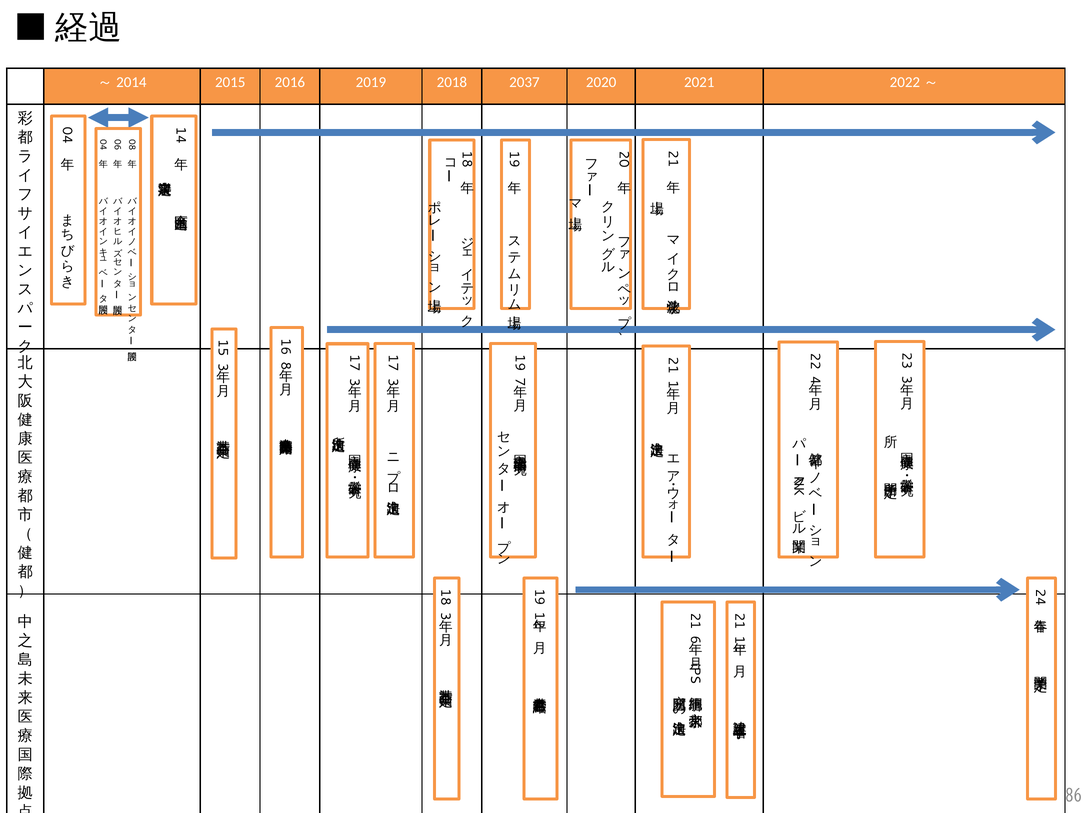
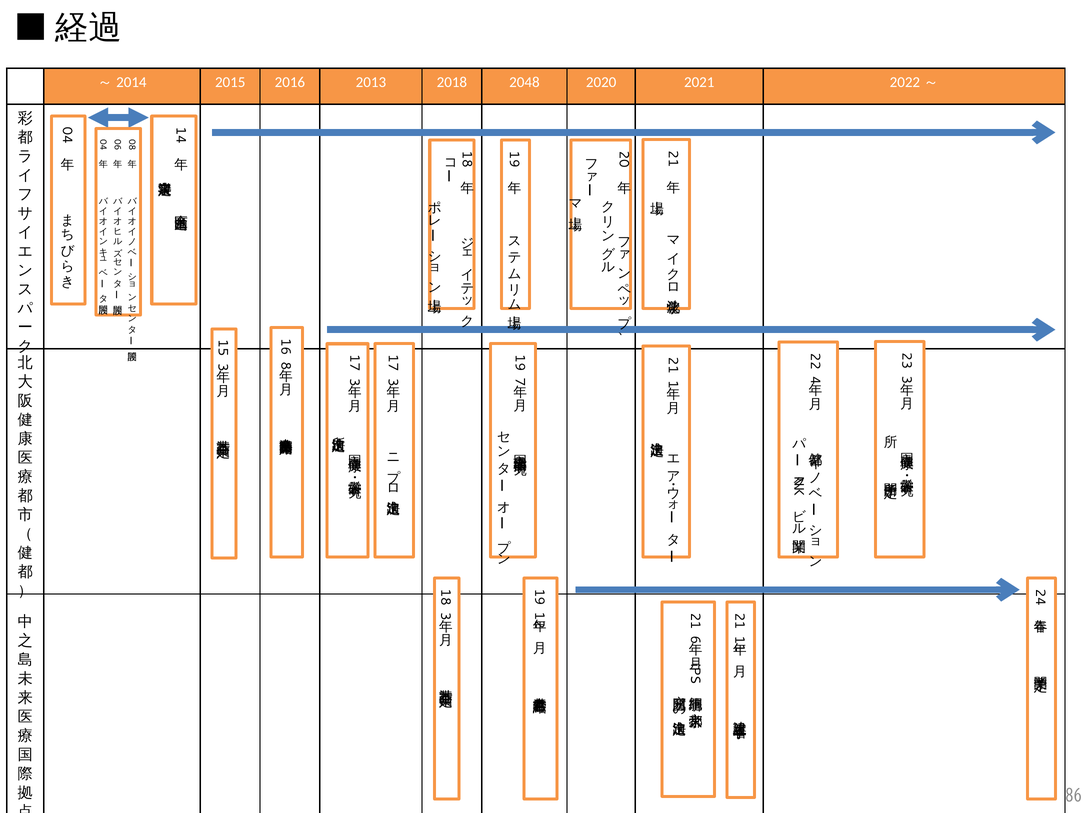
2019: 2019 -> 2013
2037: 2037 -> 2048
